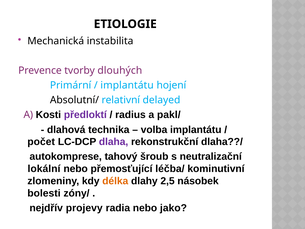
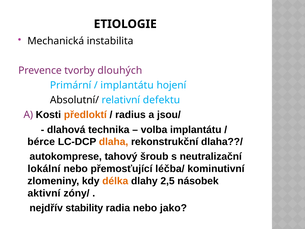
delayed: delayed -> defektu
předloktí colour: purple -> orange
pakl/: pakl/ -> jsou/
počet: počet -> bérce
dlaha colour: purple -> orange
bolesti: bolesti -> aktivní
projevy: projevy -> stability
